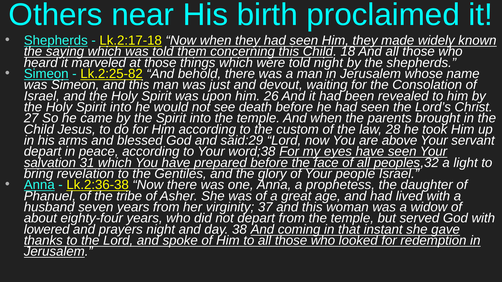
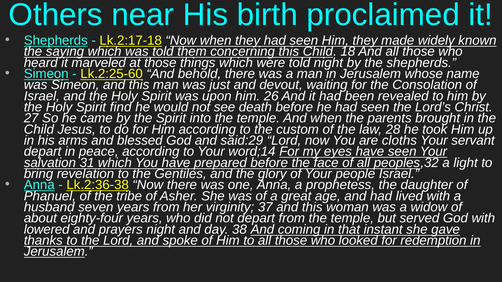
Lk.2:25-82: Lk.2:25-82 -> Lk.2:25-60
Holy Spirit into: into -> find
above: above -> cloths
word;38: word;38 -> word;14
